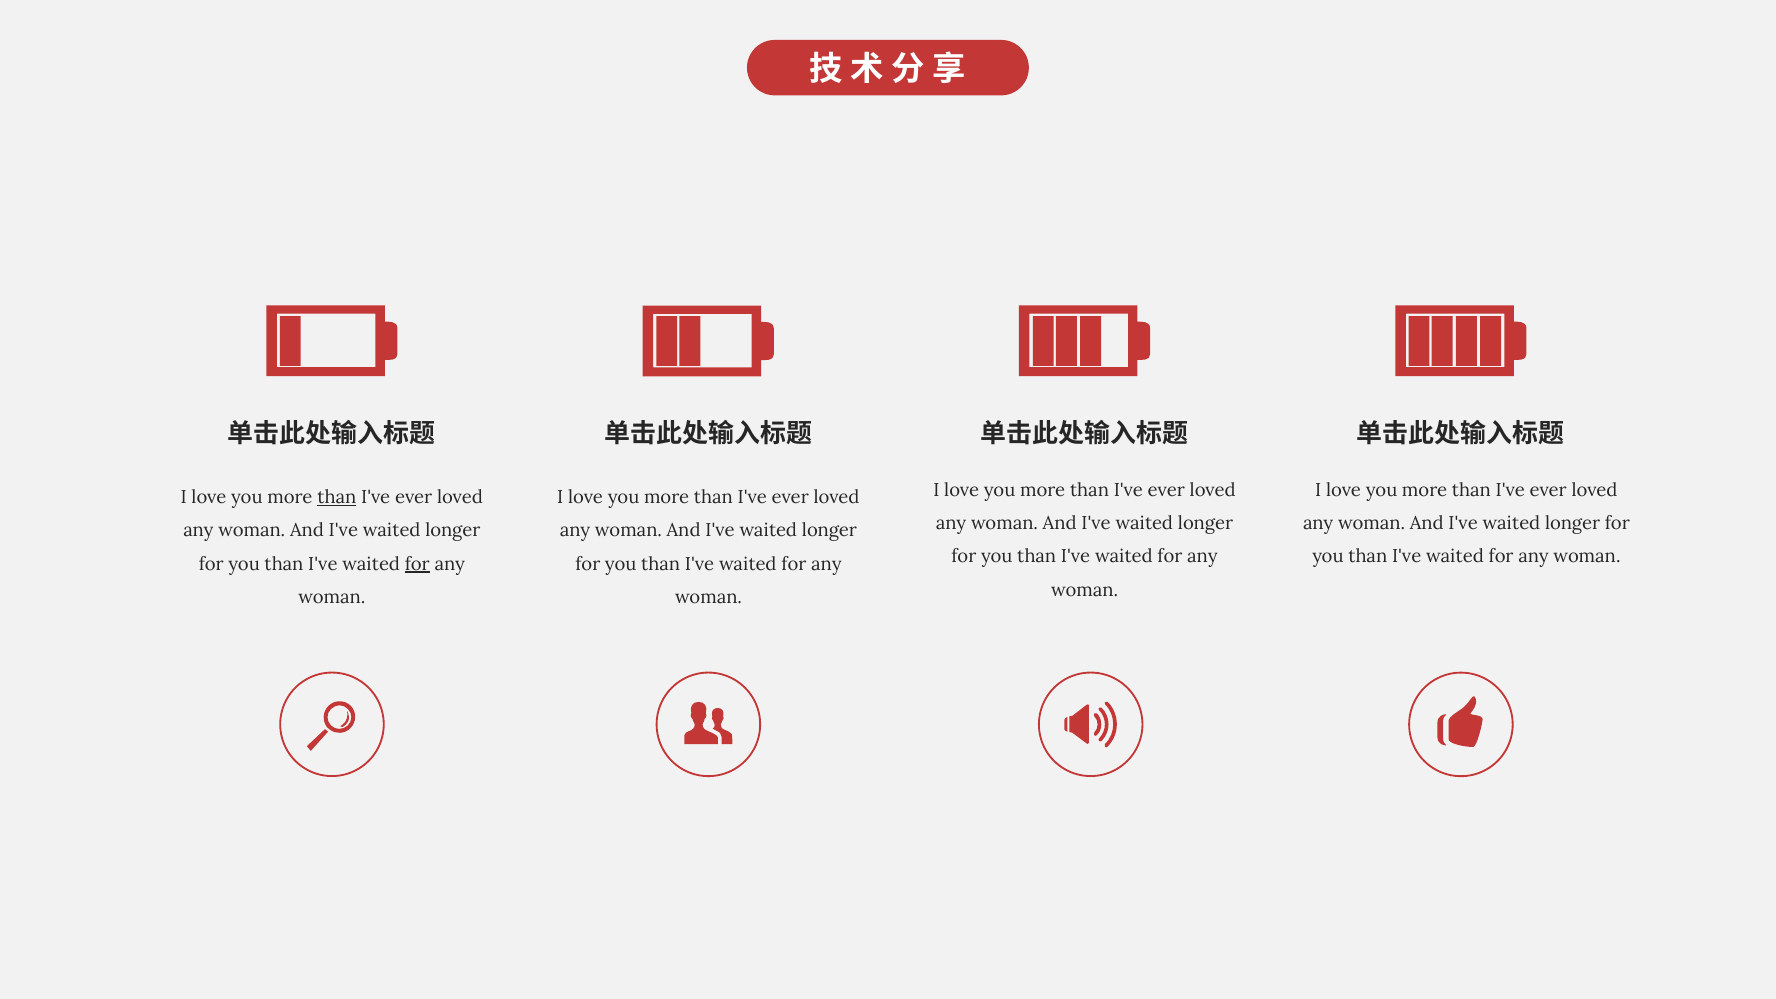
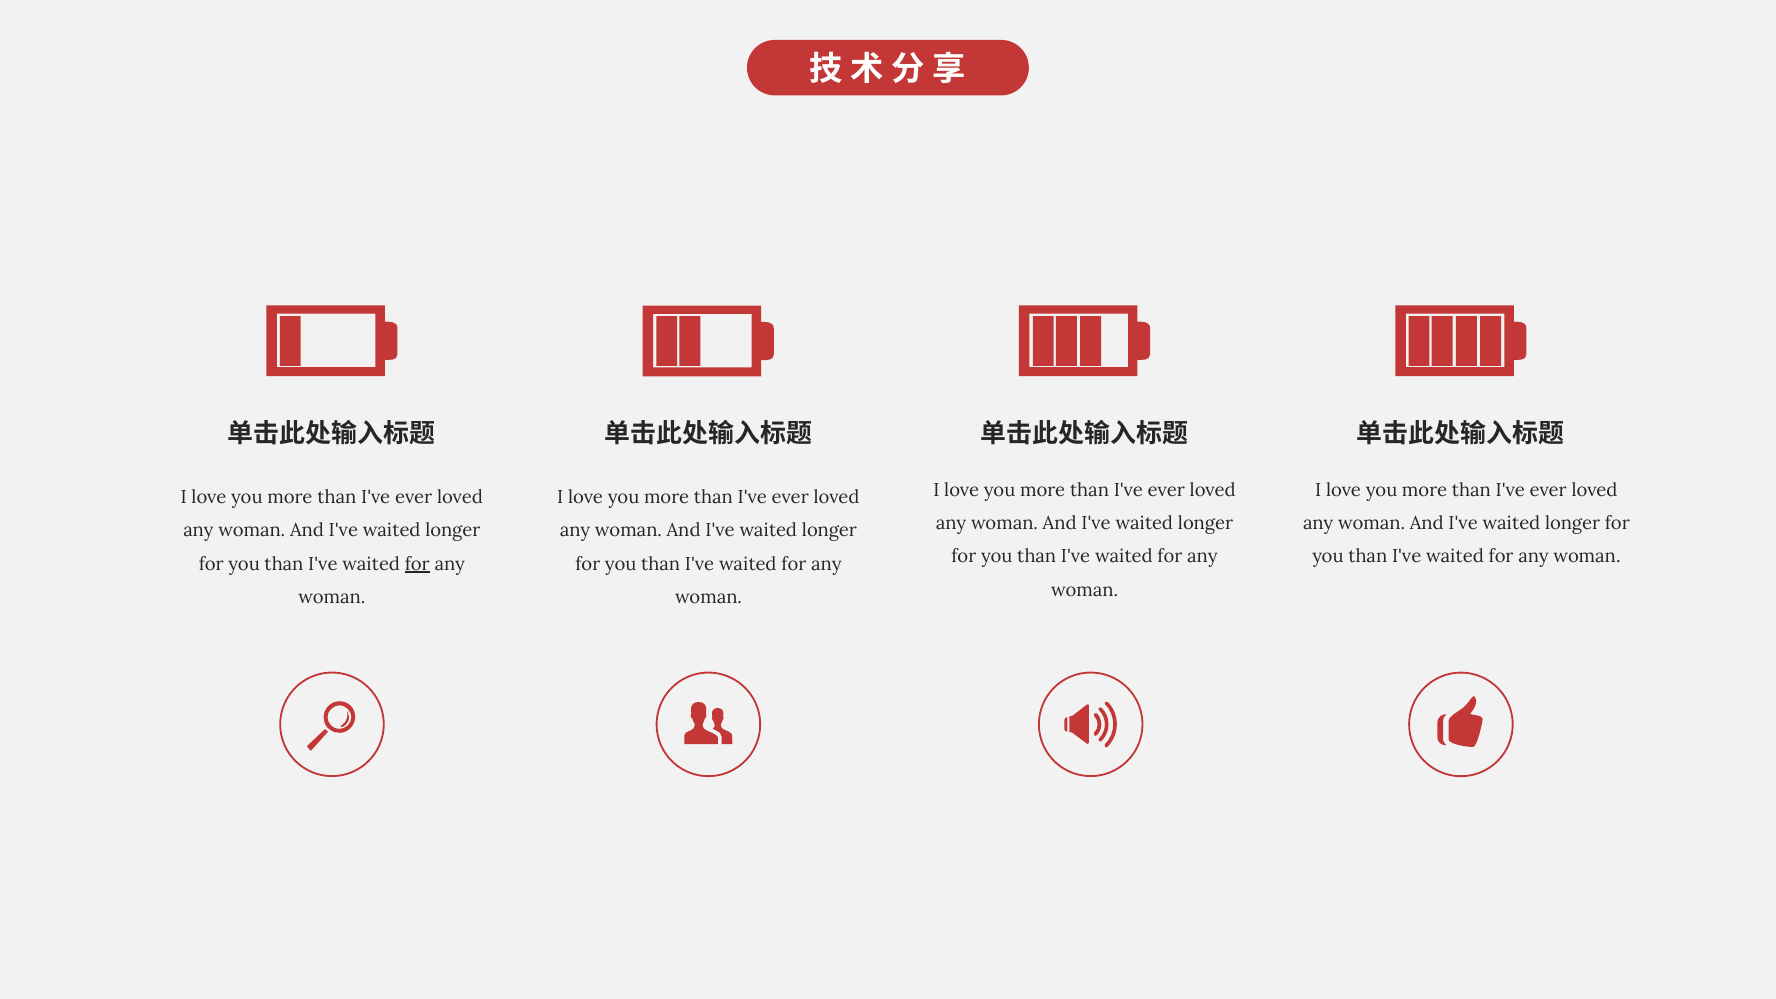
than at (337, 497) underline: present -> none
